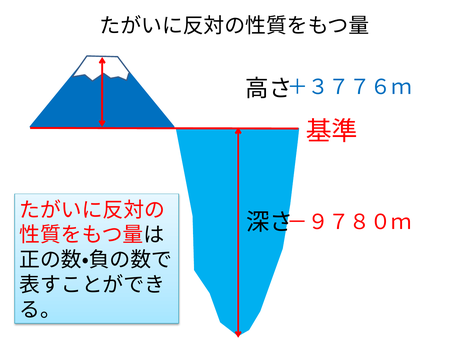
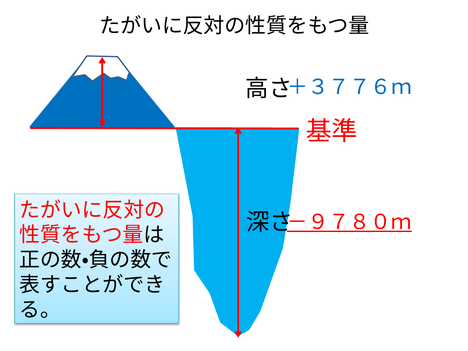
－９７８０ｍ underline: none -> present
